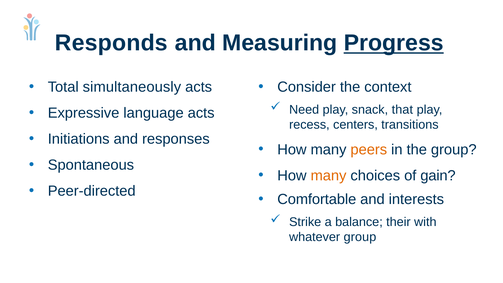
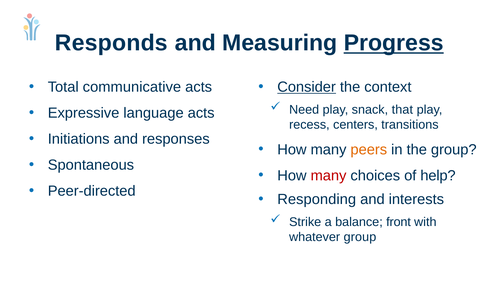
simultaneously: simultaneously -> communicative
Consider underline: none -> present
many at (329, 175) colour: orange -> red
gain: gain -> help
Comfortable: Comfortable -> Responding
their: their -> front
